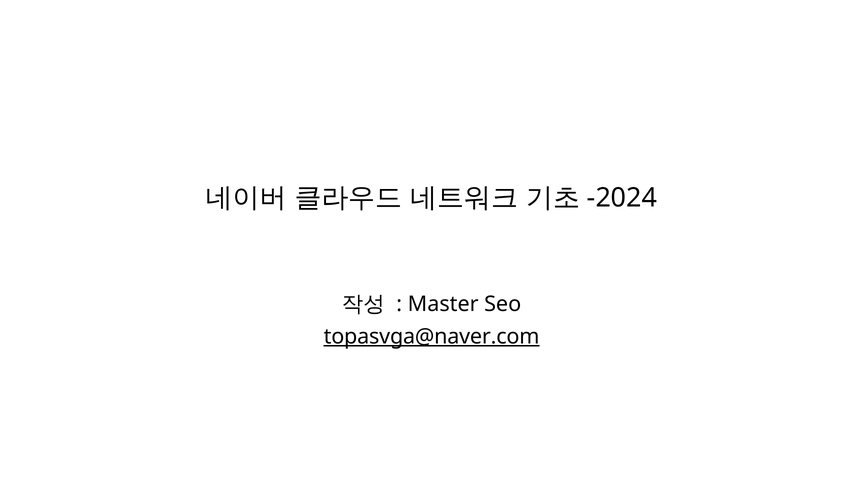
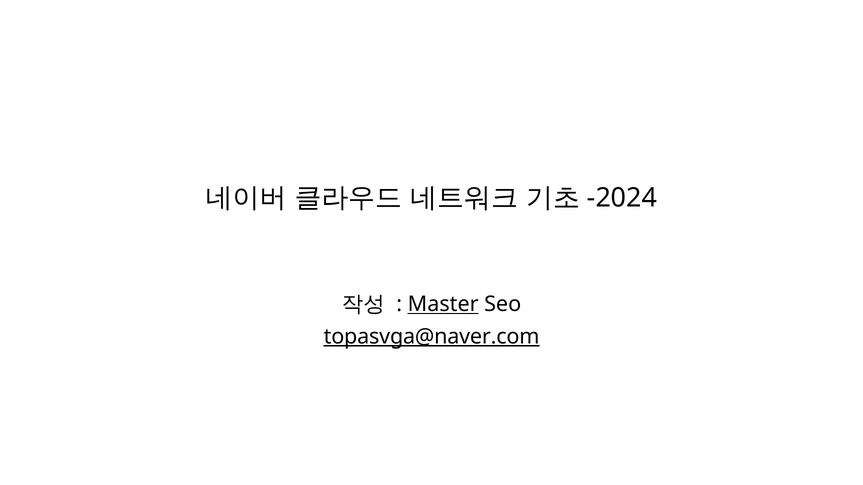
Master underline: none -> present
